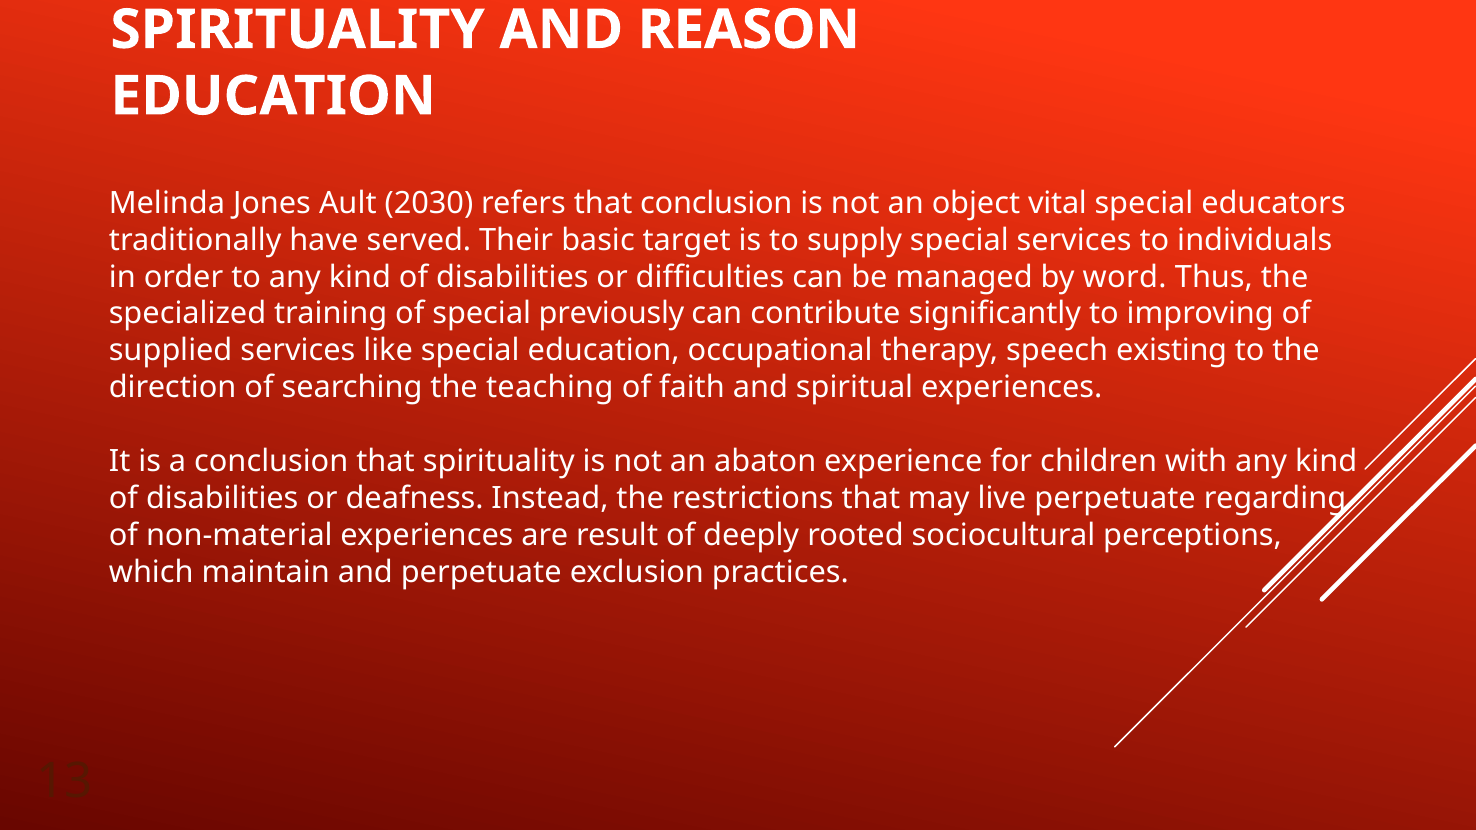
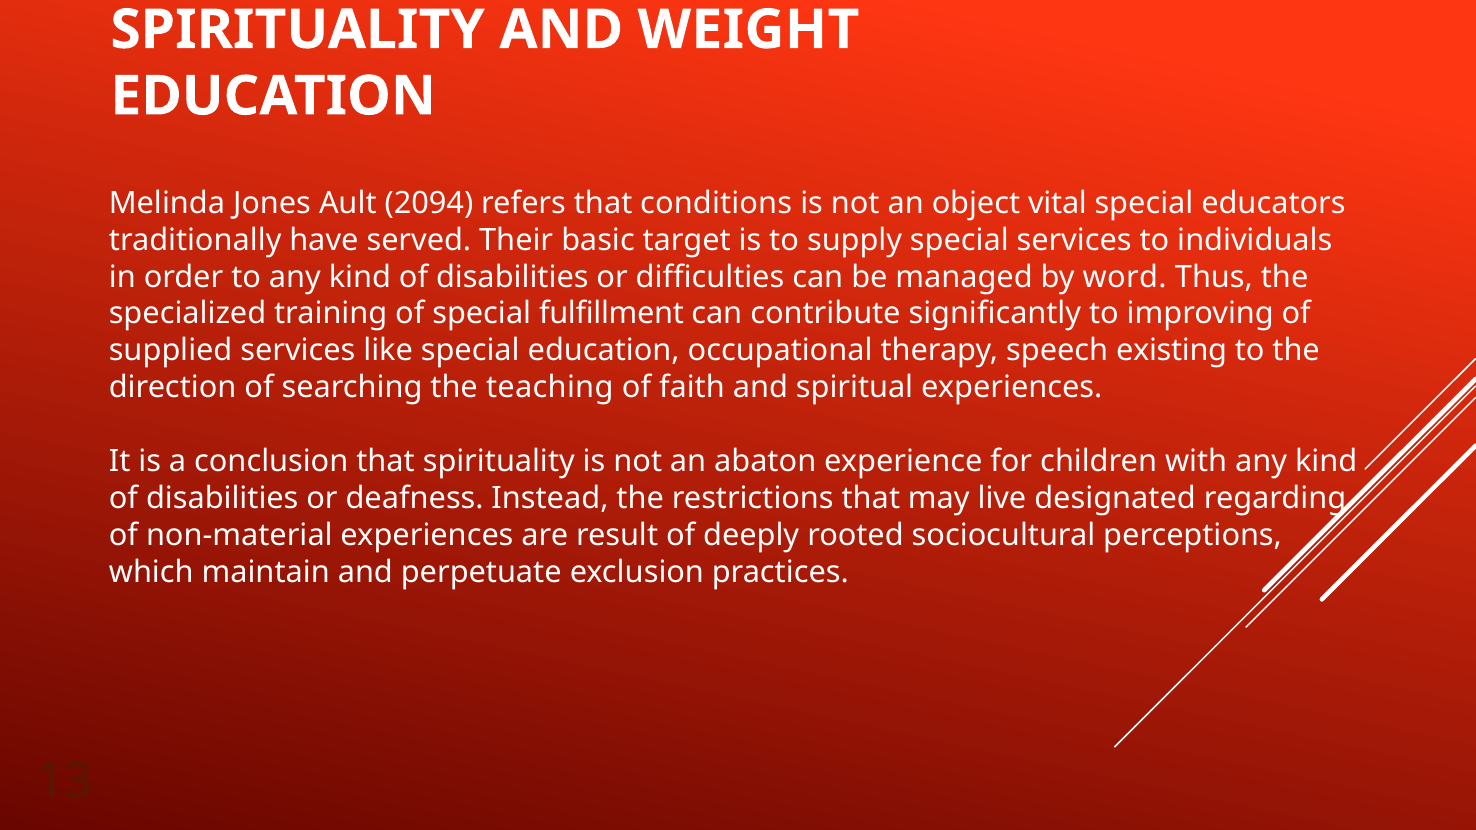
REASON: REASON -> WEIGHT
2030: 2030 -> 2094
that conclusion: conclusion -> conditions
previously: previously -> fulfillment
live perpetuate: perpetuate -> designated
